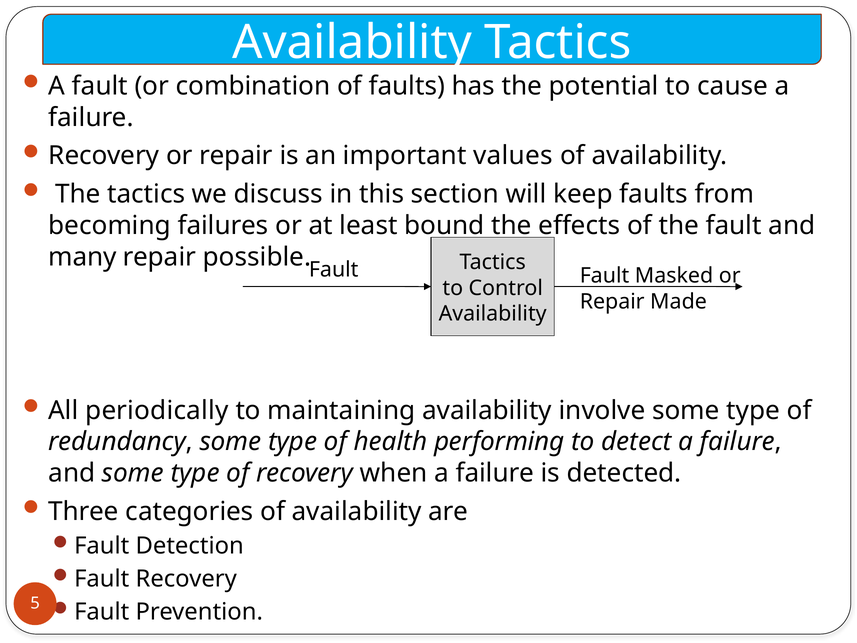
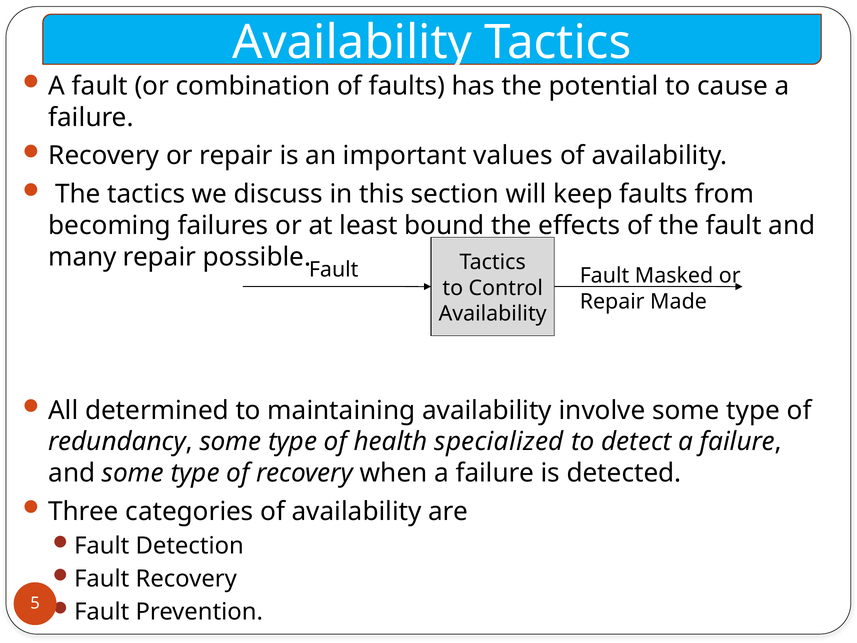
periodically: periodically -> determined
performing: performing -> specialized
